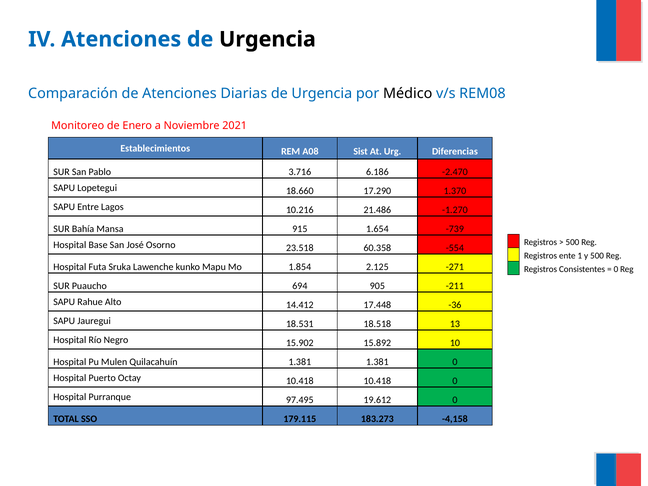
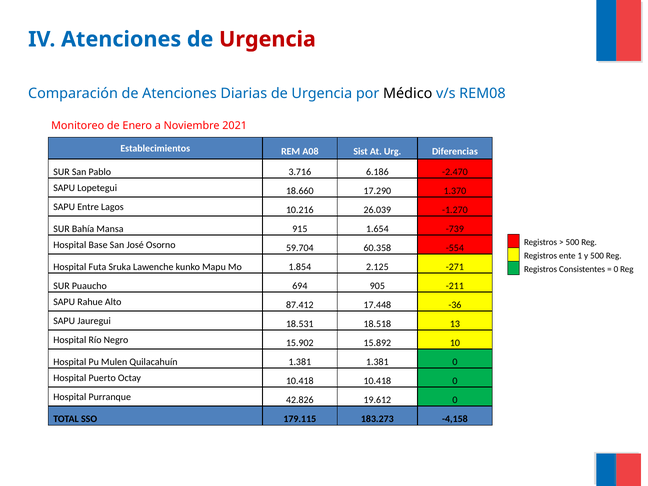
Urgencia at (267, 39) colour: black -> red
21.486: 21.486 -> 26.039
23.518: 23.518 -> 59.704
14.412: 14.412 -> 87.412
97.495: 97.495 -> 42.826
